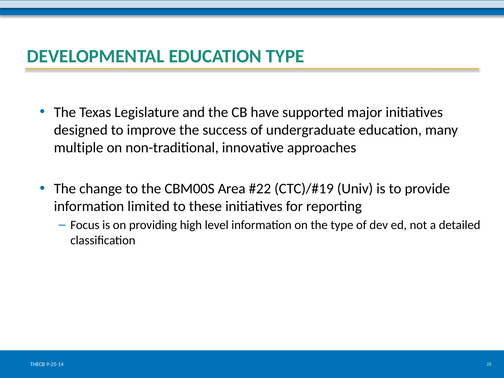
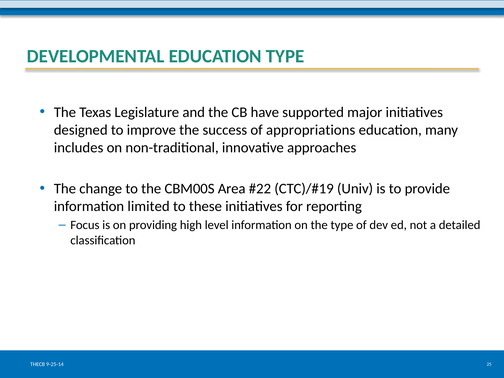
undergraduate: undergraduate -> appropriations
multiple: multiple -> includes
